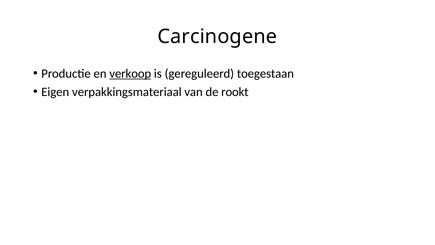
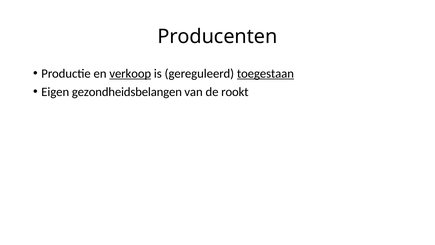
Carcinogene: Carcinogene -> Producenten
toegestaan underline: none -> present
verpakkingsmateriaal: verpakkingsmateriaal -> gezondheidsbelangen
